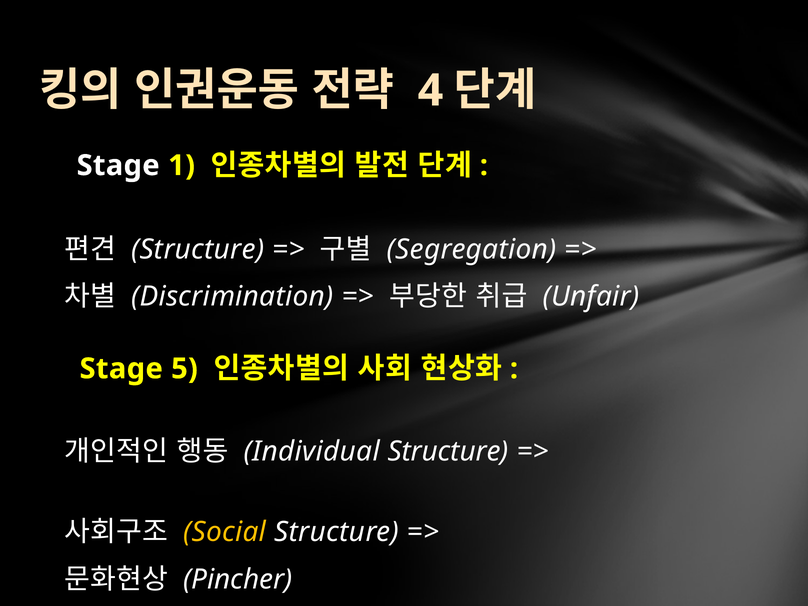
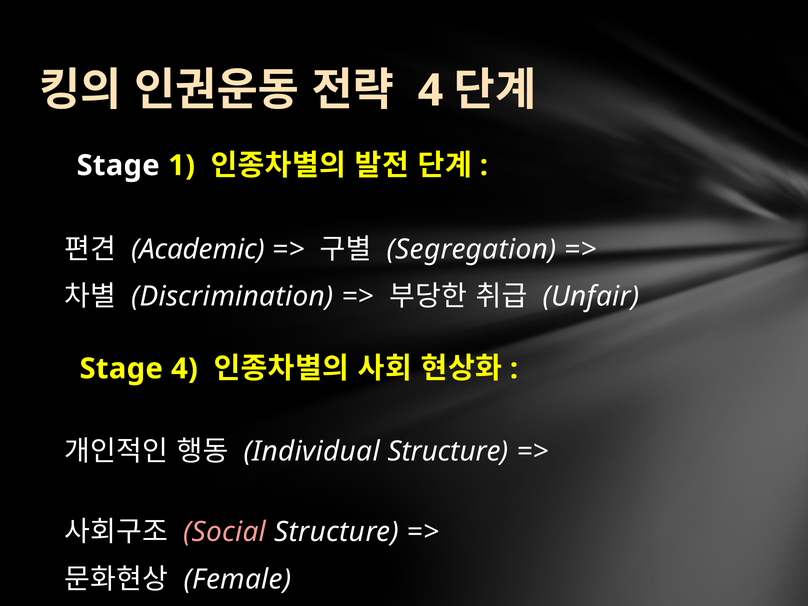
Structure at (198, 249): Structure -> Academic
Stage 5: 5 -> 4
Social colour: yellow -> pink
Pincher: Pincher -> Female
